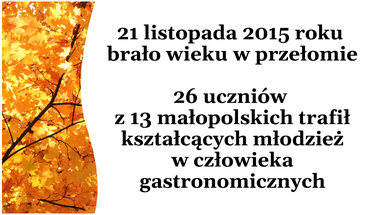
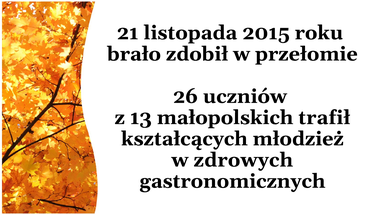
wieku: wieku -> zdobił
człowieka: człowieka -> zdrowych
